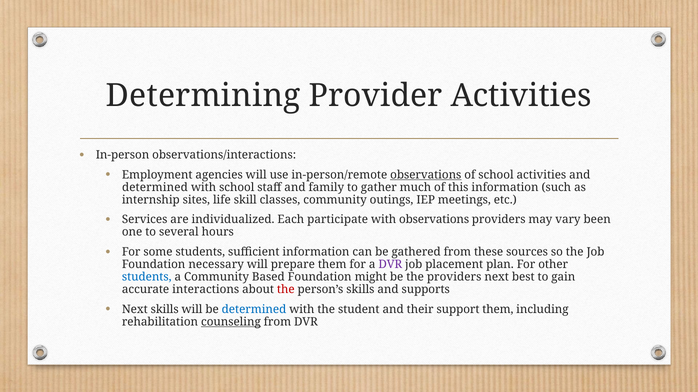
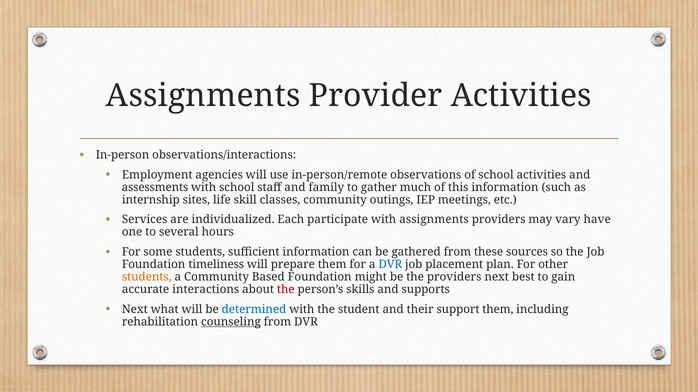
Determining at (203, 96): Determining -> Assignments
observations at (426, 175) underline: present -> none
determined at (155, 188): determined -> assessments
with observations: observations -> assignments
been: been -> have
necessary: necessary -> timeliness
DVR at (390, 265) colour: purple -> blue
students at (147, 277) colour: blue -> orange
Next skills: skills -> what
